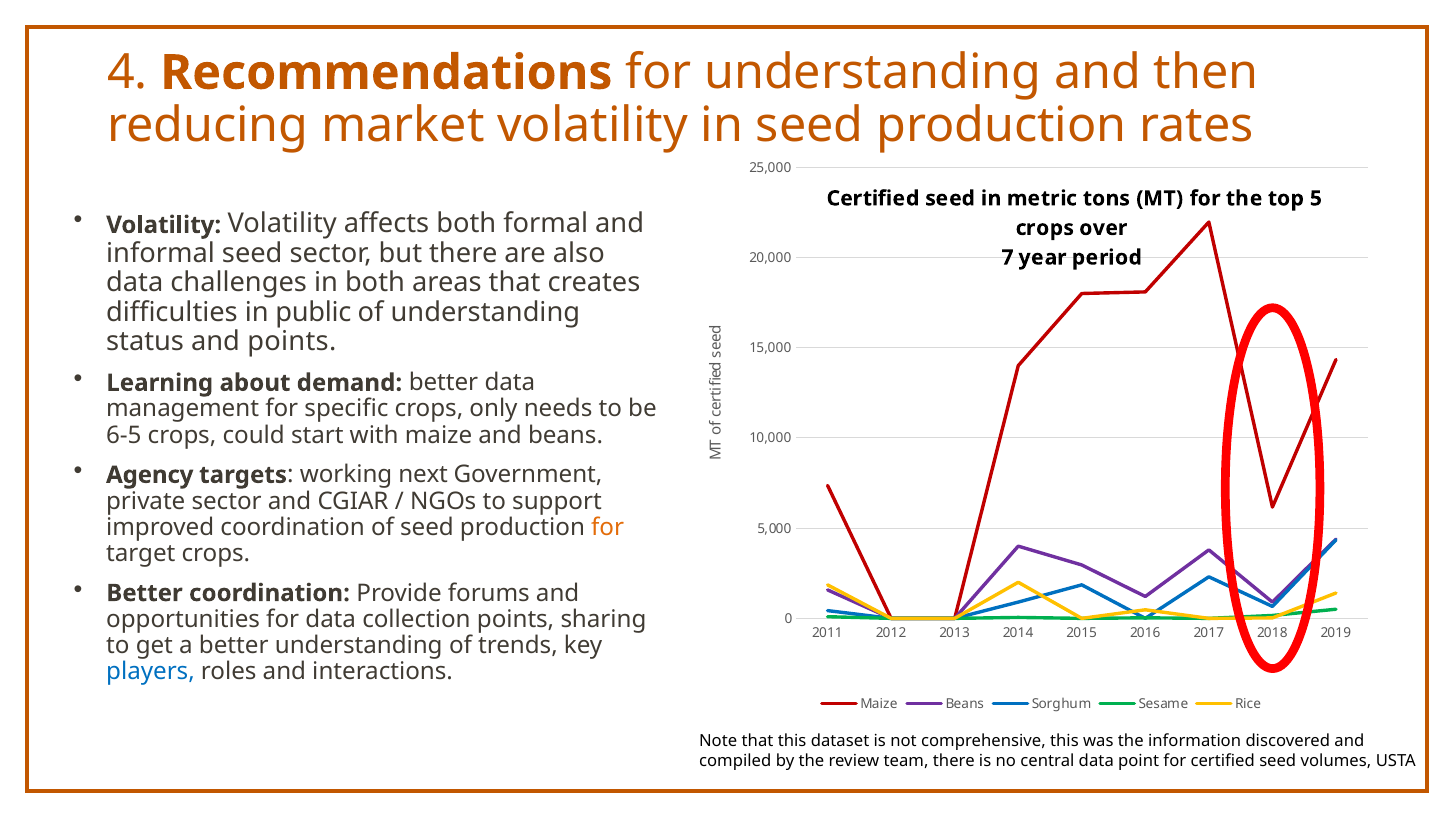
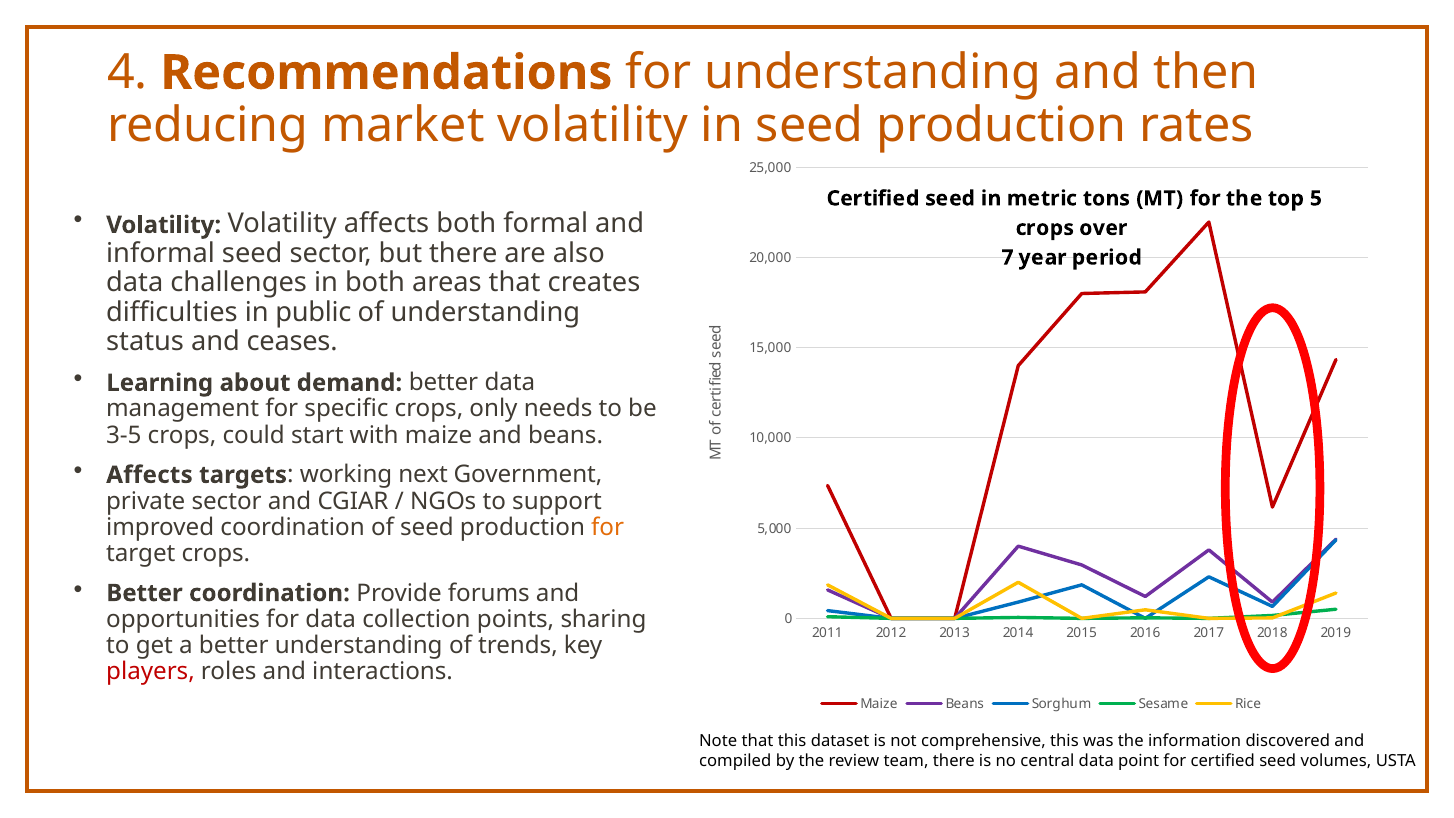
and points: points -> ceases
6-5: 6-5 -> 3-5
Agency at (150, 475): Agency -> Affects
players colour: blue -> red
